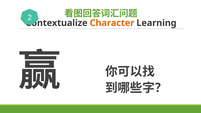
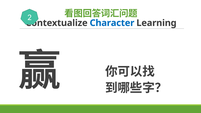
Character colour: orange -> blue
